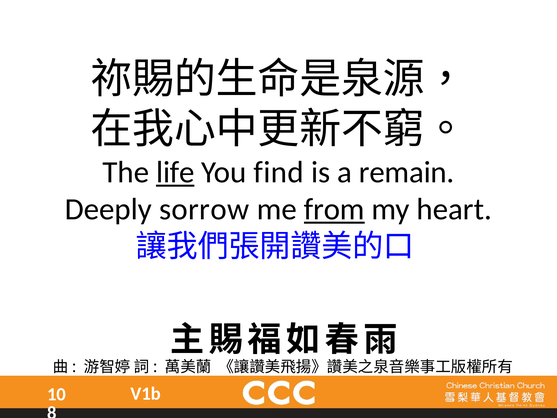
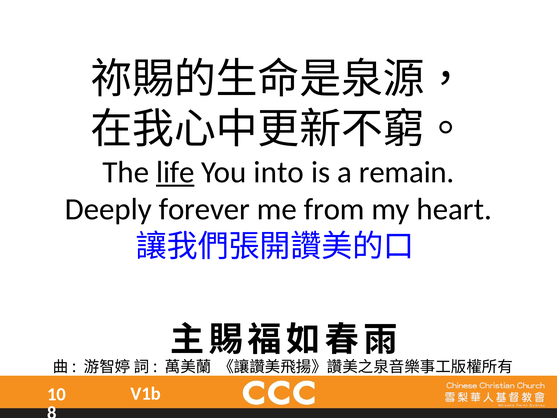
find: find -> into
sorrow: sorrow -> forever
from underline: present -> none
